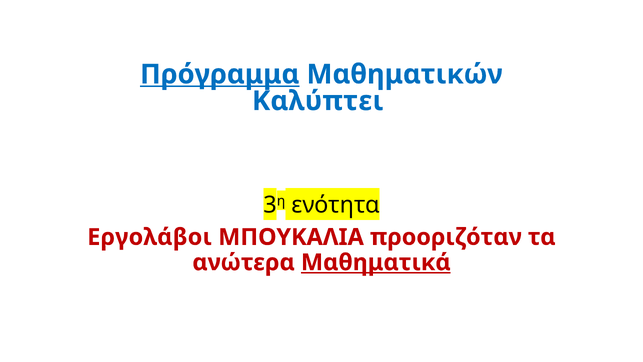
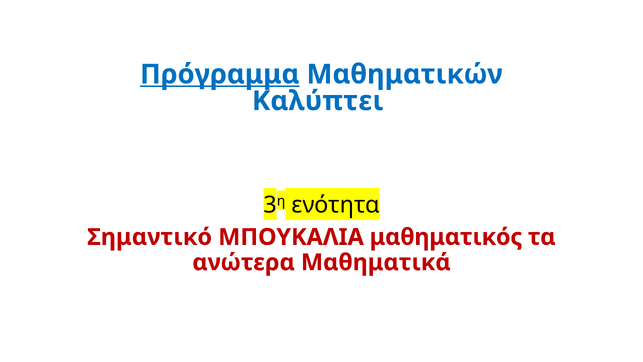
Εργολάβοι: Εργολάβοι -> Σημαντικό
προοριζόταν: προοριζόταν -> μαθηματικός
Μαθηματικά underline: present -> none
